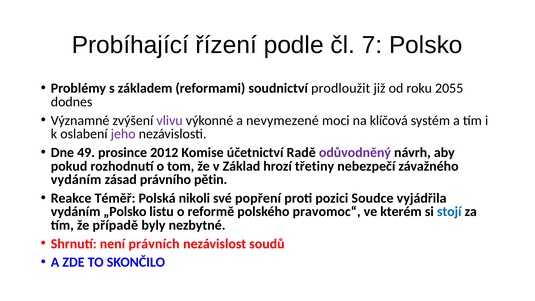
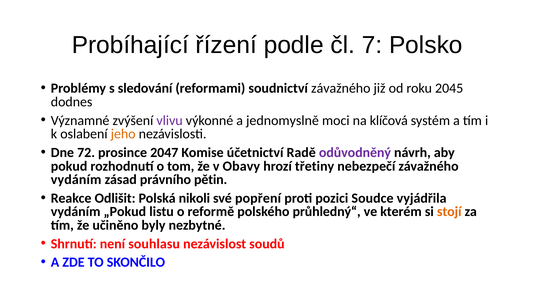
základem: základem -> sledování
soudnictví prodloužit: prodloužit -> závažného
2055: 2055 -> 2045
nevymezené: nevymezené -> jednomyslně
jeho colour: purple -> orange
49: 49 -> 72
2012: 2012 -> 2047
Základ: Základ -> Obavy
Téměř: Téměř -> Odlišit
„Polsko: „Polsko -> „Pokud
pravomoc“: pravomoc“ -> průhledný“
stojí colour: blue -> orange
případě: případě -> učiněno
právních: právních -> souhlasu
